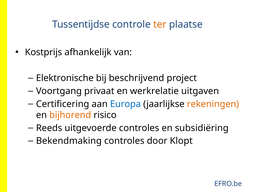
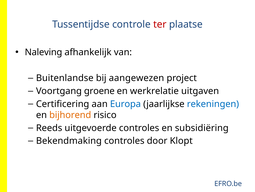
ter colour: orange -> red
Kostprijs: Kostprijs -> Naleving
Elektronische: Elektronische -> Buitenlandse
beschrijvend: beschrijvend -> aangewezen
privaat: privaat -> groene
rekeningen colour: orange -> blue
